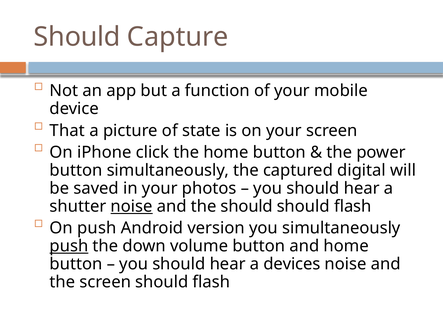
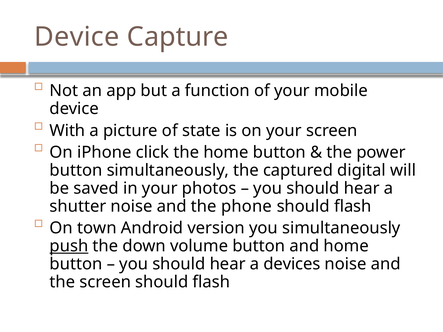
Should at (77, 37): Should -> Device
That: That -> With
noise at (132, 206) underline: present -> none
the should: should -> phone
On push: push -> town
